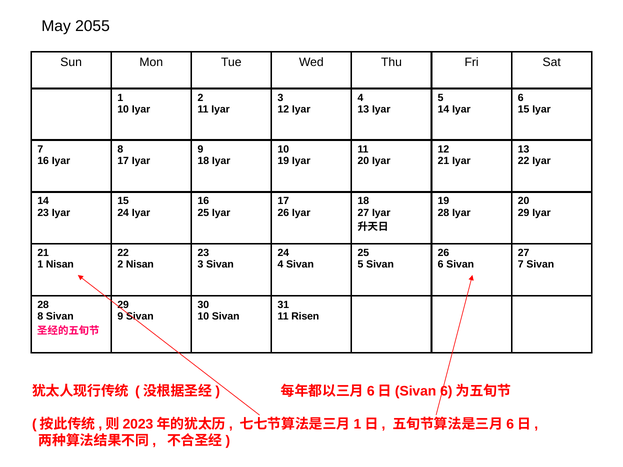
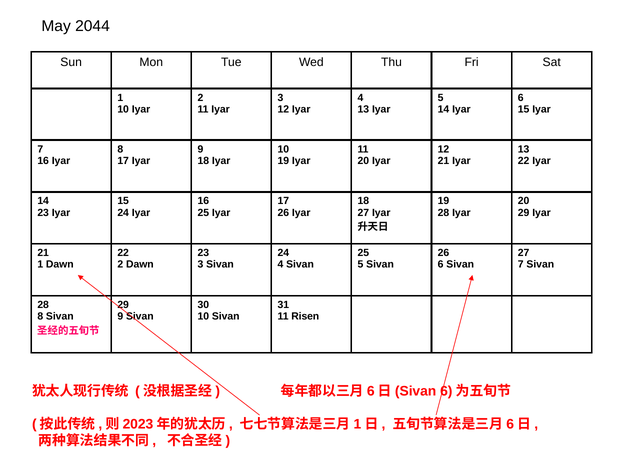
2055: 2055 -> 2044
1 Nisan: Nisan -> Dawn
2 Nisan: Nisan -> Dawn
